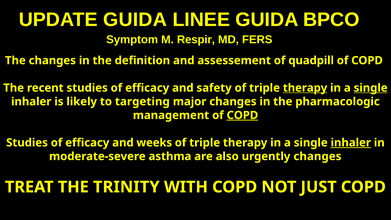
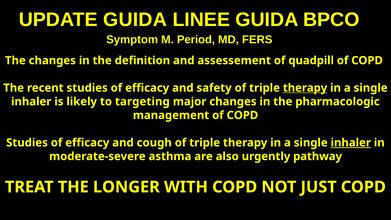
Respir: Respir -> Period
single at (371, 88) underline: present -> none
COPD at (242, 115) underline: present -> none
weeks: weeks -> cough
urgently changes: changes -> pathway
TRINITY: TRINITY -> LONGER
